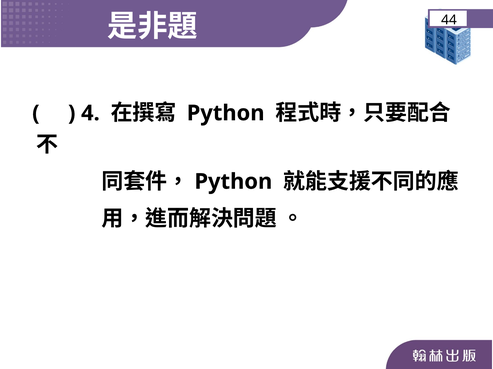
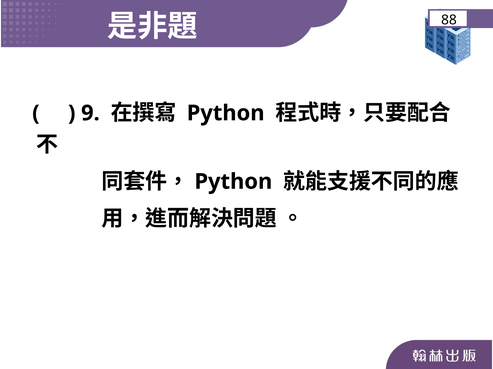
44: 44 -> 88
4: 4 -> 9
